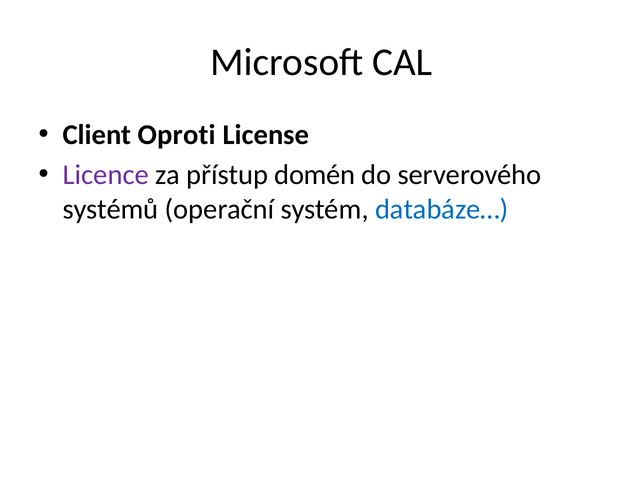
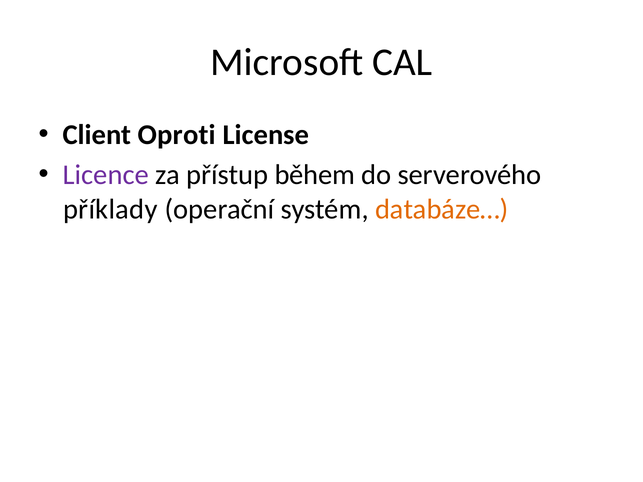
domén: domén -> během
systémů: systémů -> příklady
databáze… colour: blue -> orange
